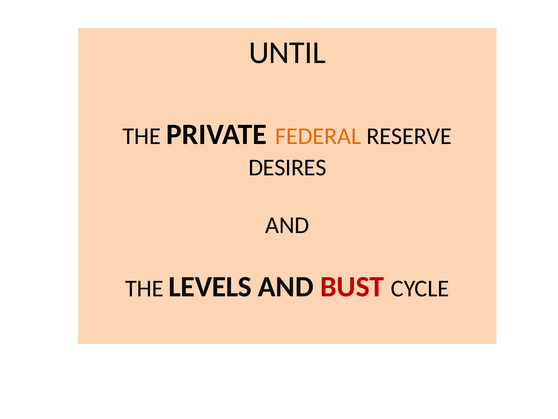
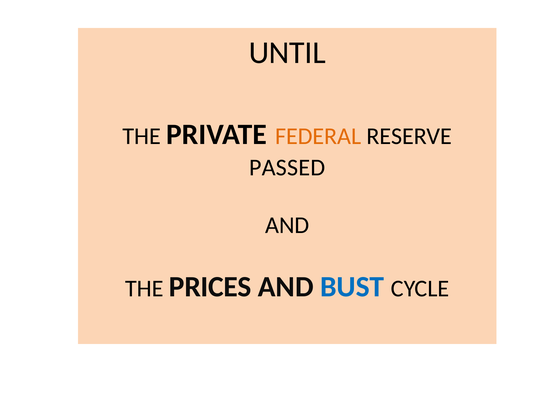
DESIRES: DESIRES -> PASSED
LEVELS: LEVELS -> PRICES
BUST colour: red -> blue
